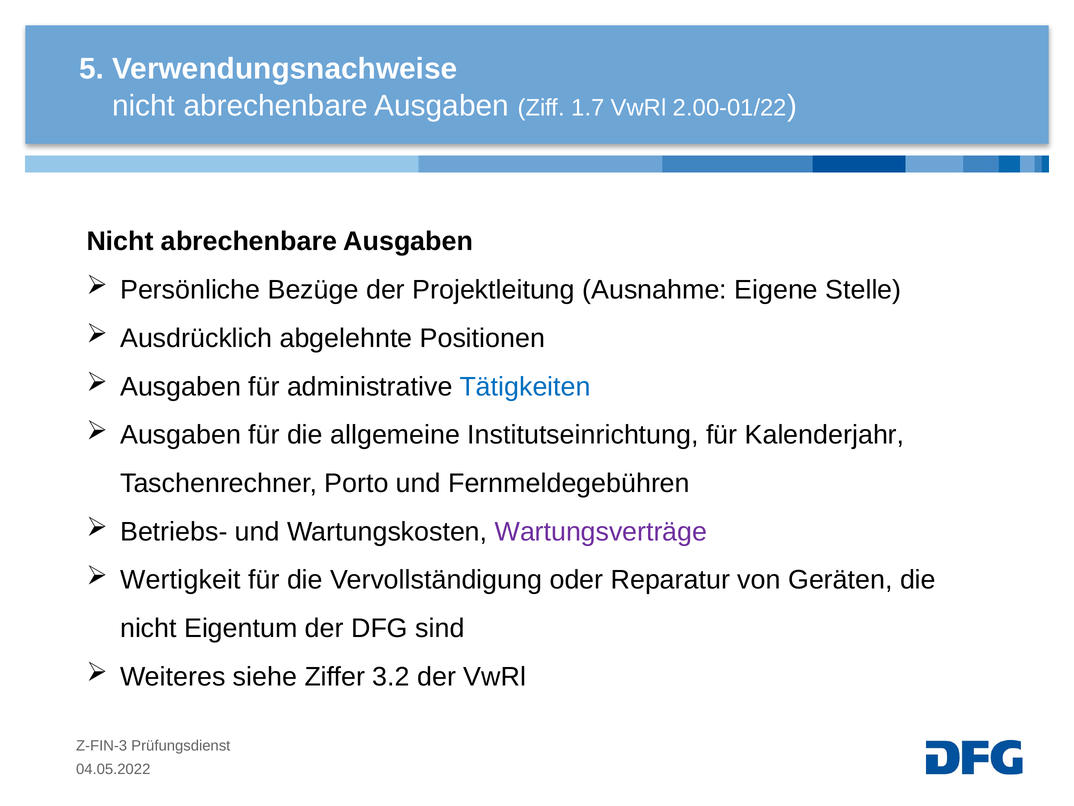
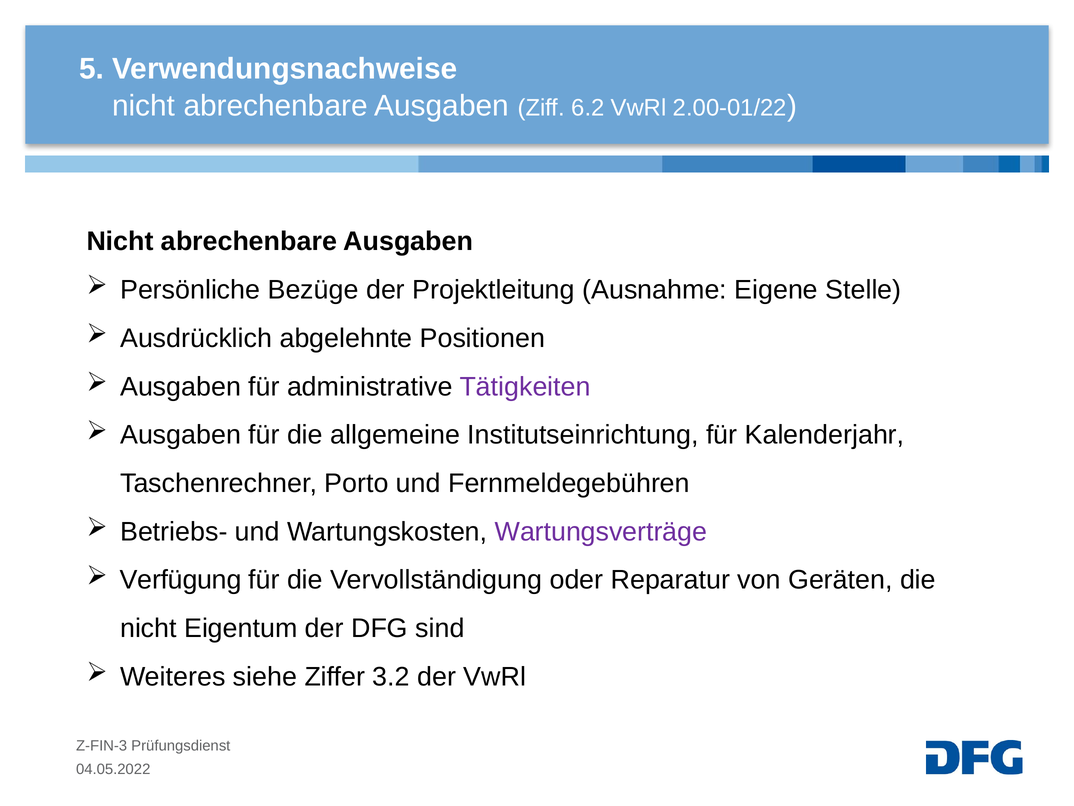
1.7: 1.7 -> 6.2
Tätigkeiten colour: blue -> purple
Wertigkeit: Wertigkeit -> Verfügung
